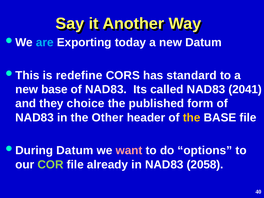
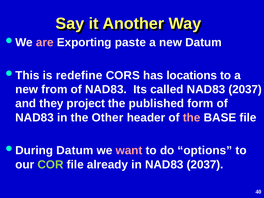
are colour: light blue -> pink
today: today -> paste
standard: standard -> locations
new base: base -> from
called NAD83 2041: 2041 -> 2037
choice: choice -> project
the at (192, 118) colour: yellow -> pink
in NAD83 2058: 2058 -> 2037
